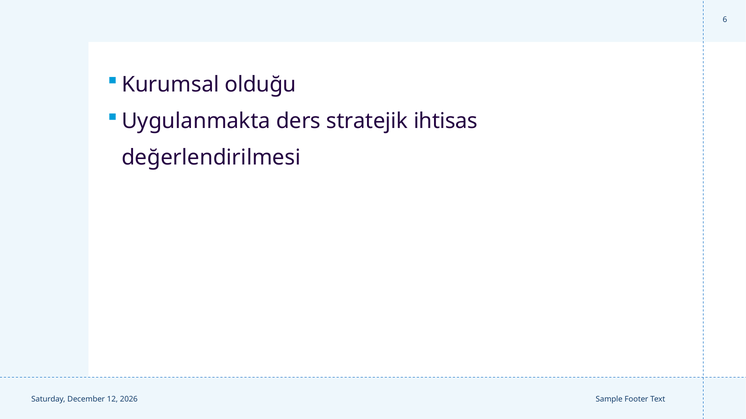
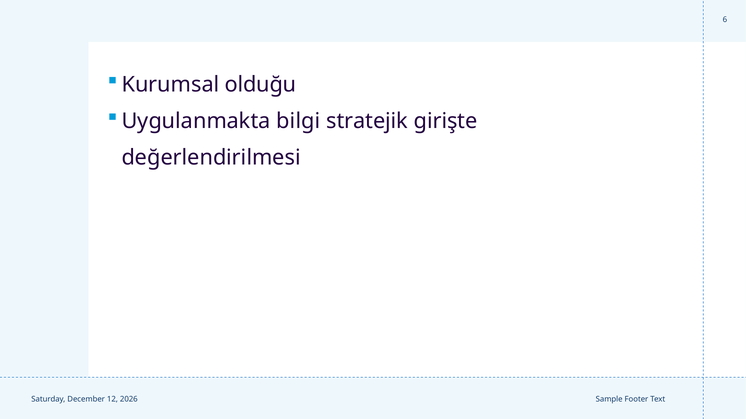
ders: ders -> bilgi
ihtisas: ihtisas -> girişte
